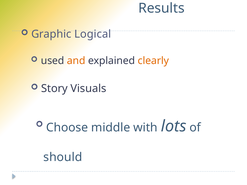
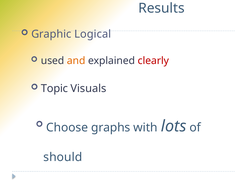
clearly colour: orange -> red
Story: Story -> Topic
middle: middle -> graphs
